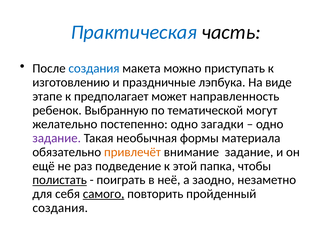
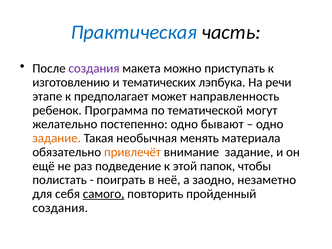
создания at (94, 68) colour: blue -> purple
праздничные: праздничные -> тематических
виде: виде -> речи
Выбранную: Выбранную -> Программа
загадки: загадки -> бывают
задание at (57, 138) colour: purple -> orange
формы: формы -> менять
папка: папка -> папок
полистать underline: present -> none
